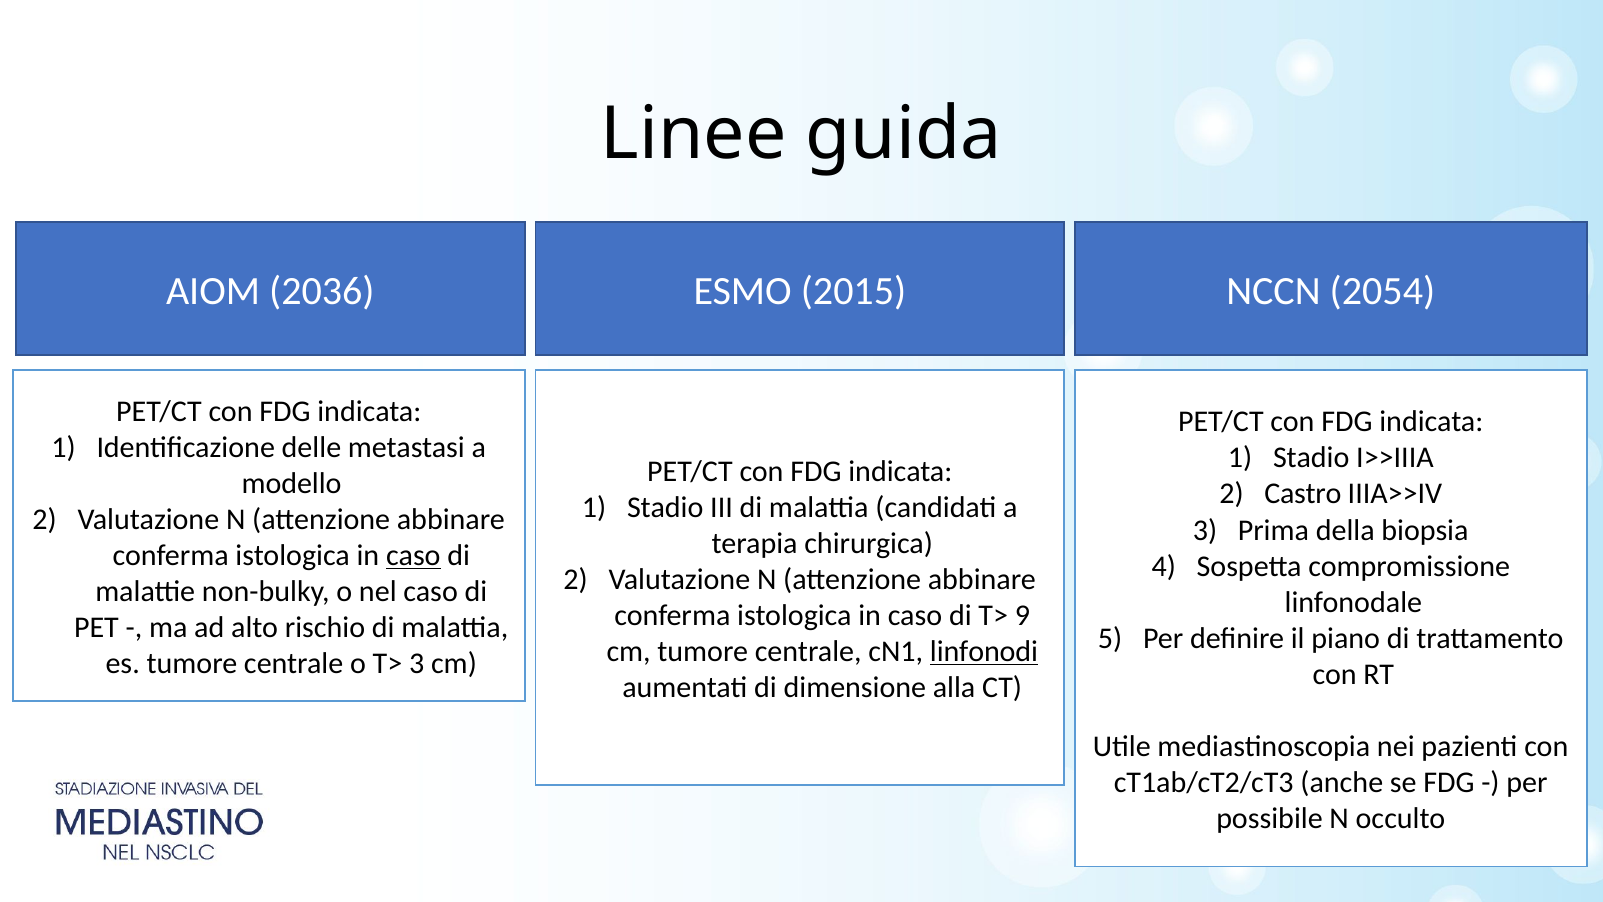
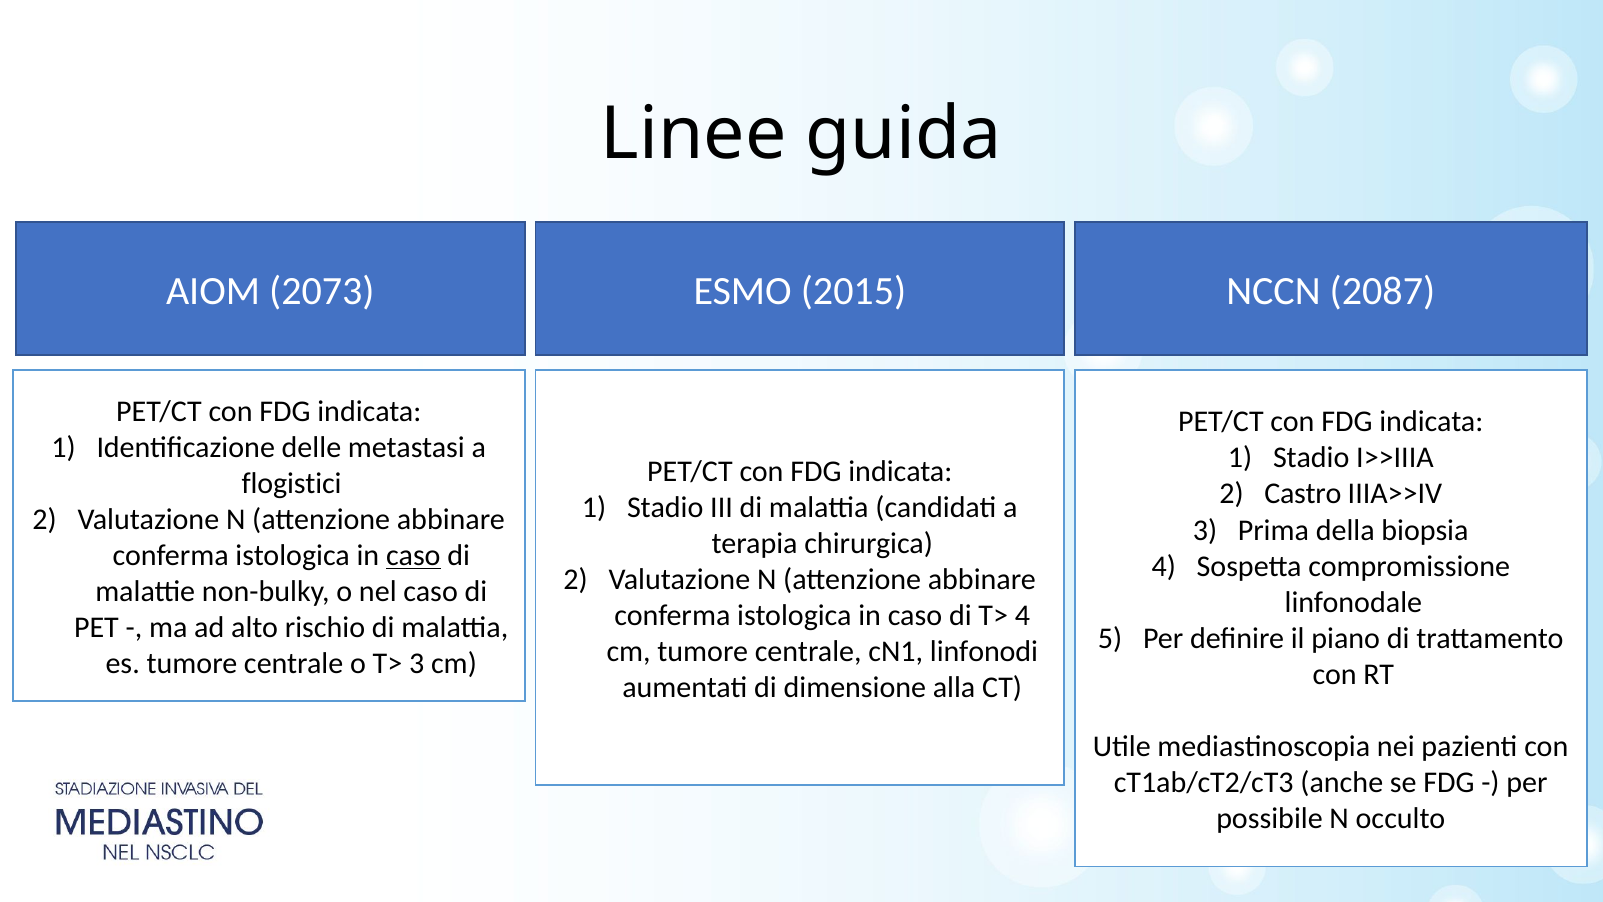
2036: 2036 -> 2073
2054: 2054 -> 2087
modello: modello -> flogistici
T> 9: 9 -> 4
linfonodi underline: present -> none
